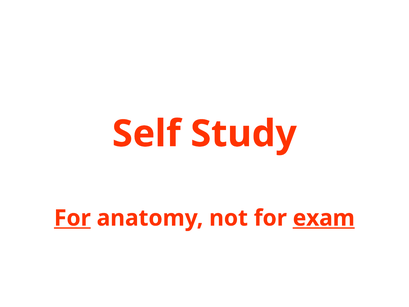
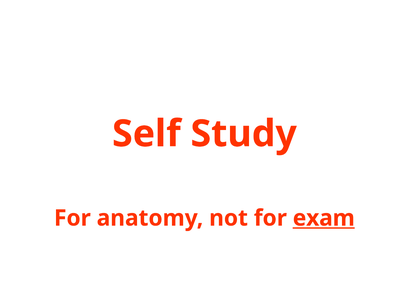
For at (72, 218) underline: present -> none
